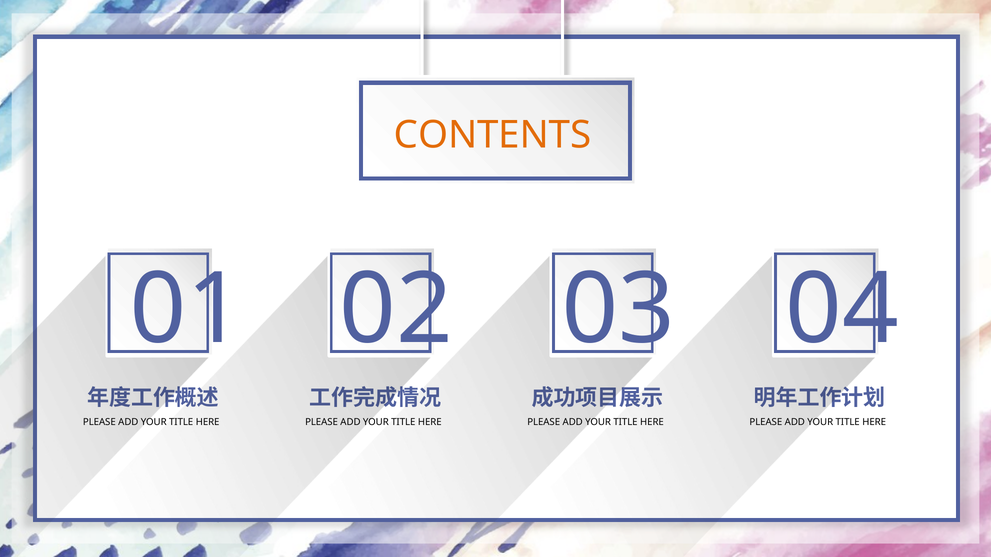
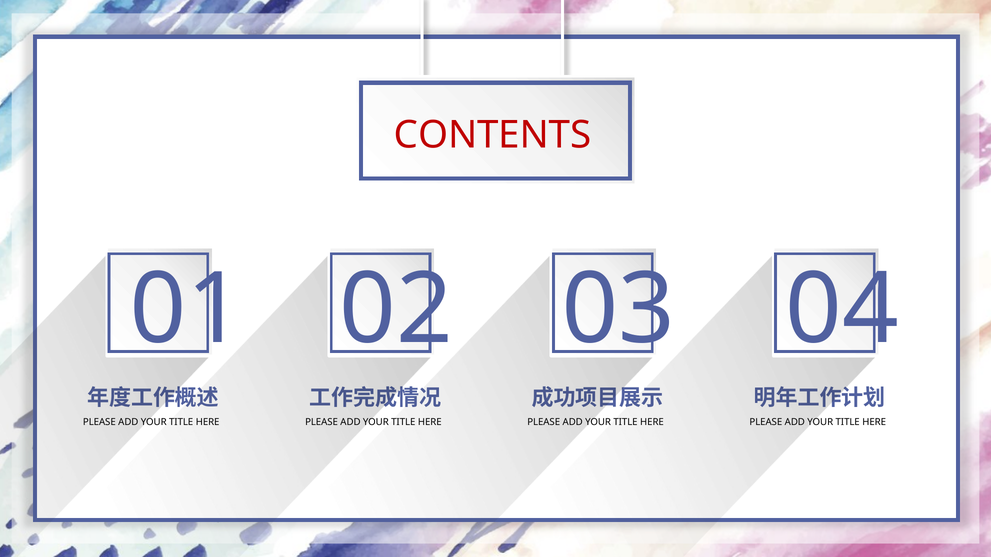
CONTENTS colour: orange -> red
